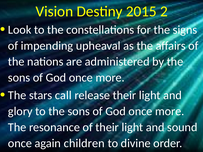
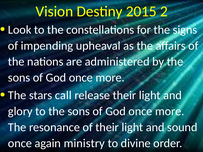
children: children -> ministry
